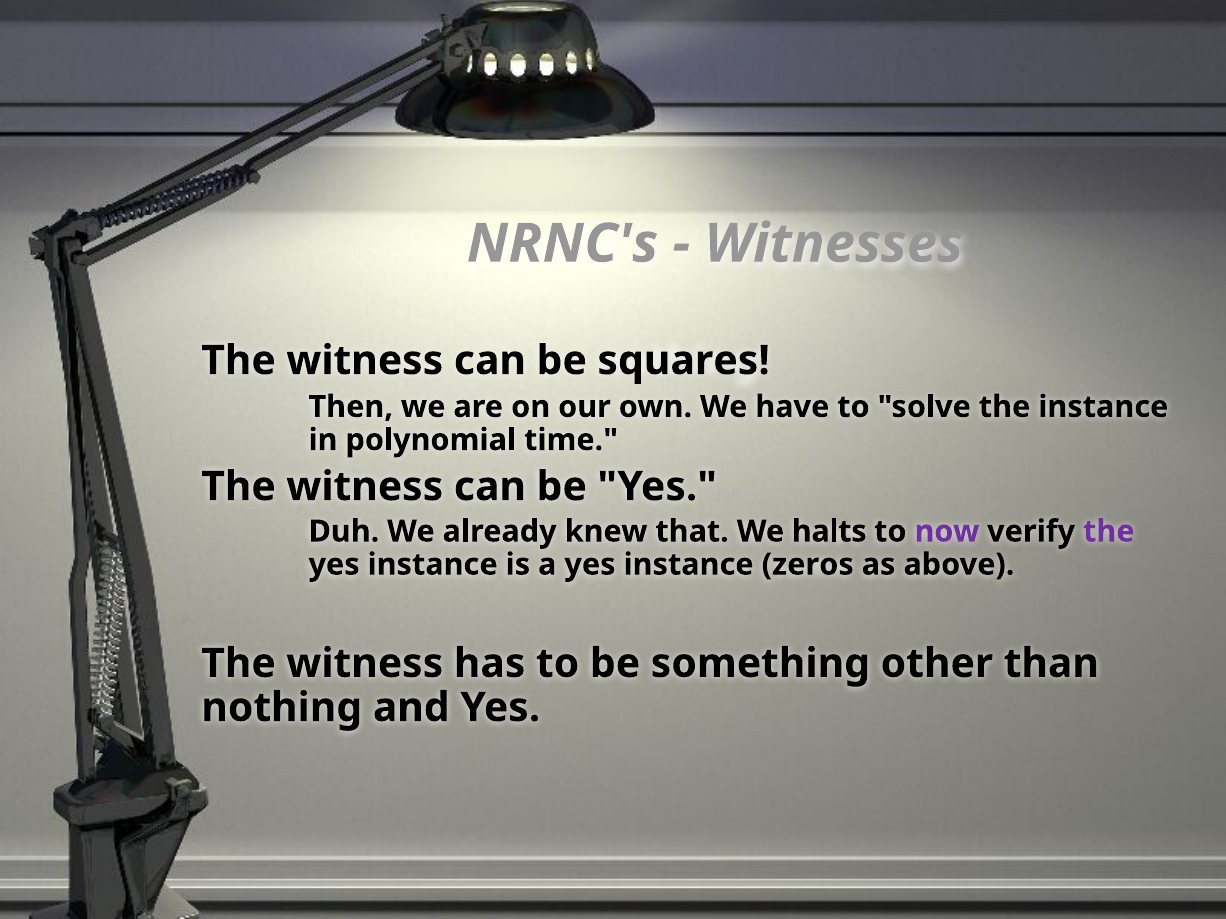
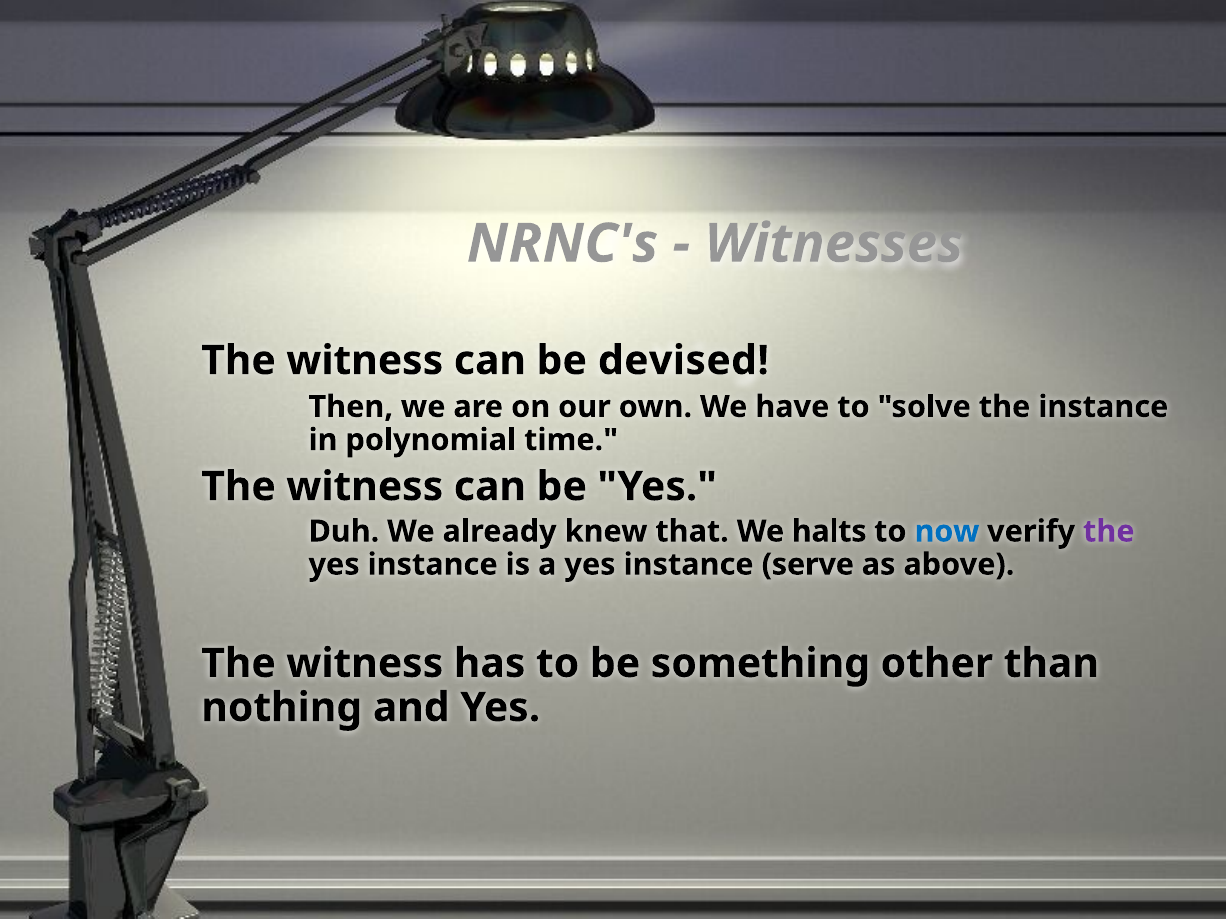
squares: squares -> devised
now colour: purple -> blue
zeros: zeros -> serve
